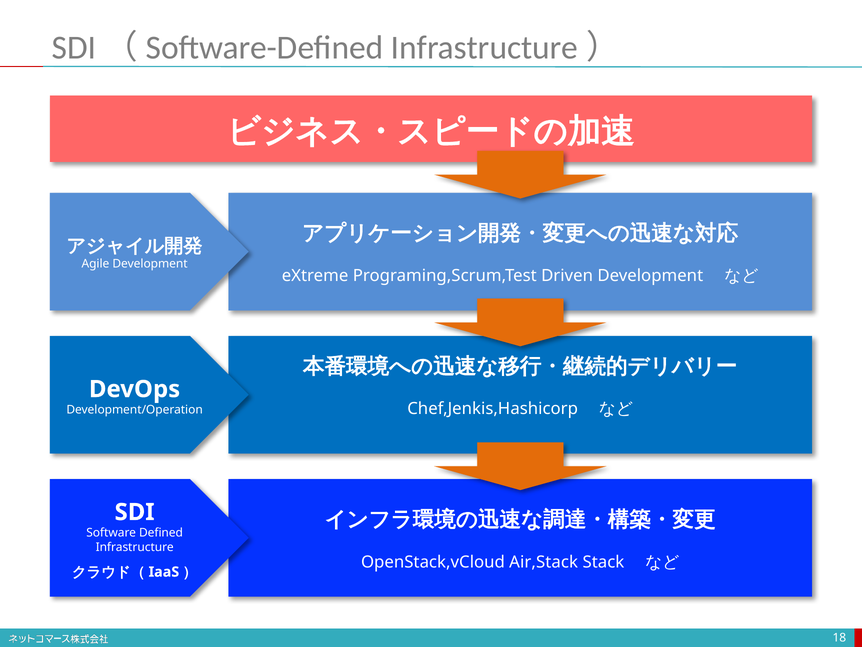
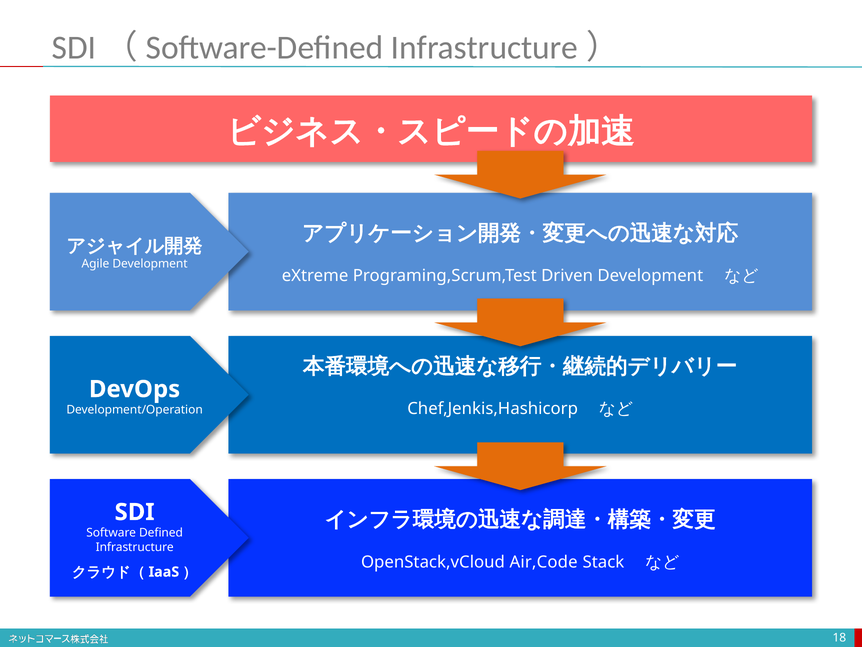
Air,Stack: Air,Stack -> Air,Code
